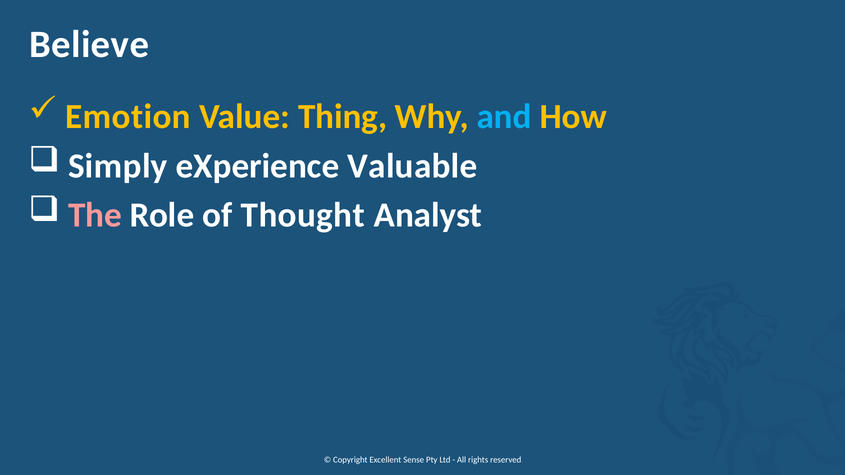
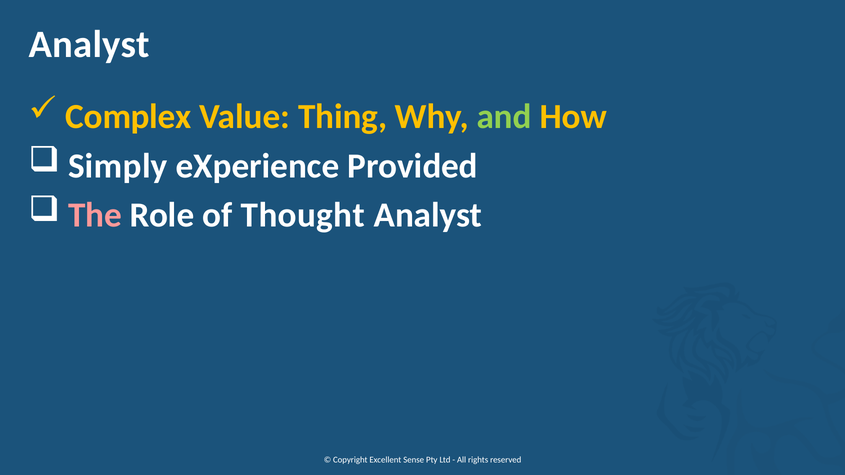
Believe at (89, 45): Believe -> Analyst
Emotion: Emotion -> Complex
and colour: light blue -> light green
Valuable: Valuable -> Provided
